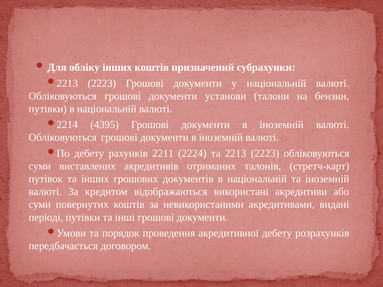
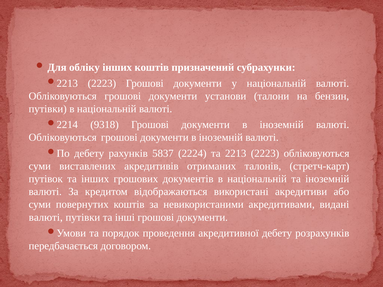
4395: 4395 -> 9318
2211: 2211 -> 5837
періоді at (46, 217): періоді -> валюті
